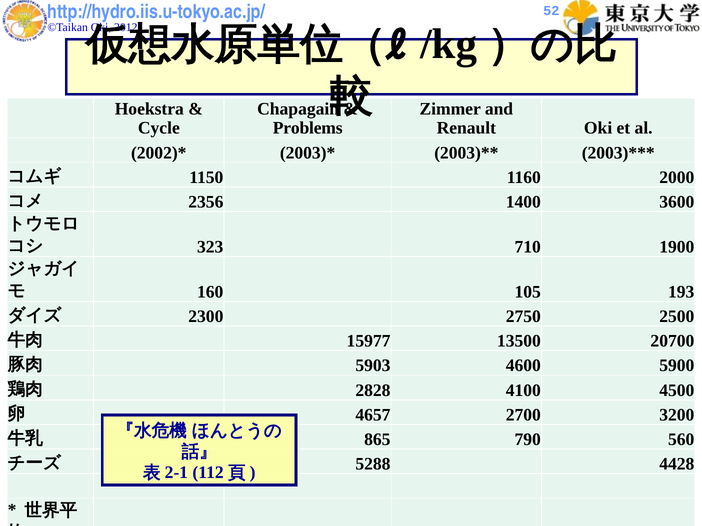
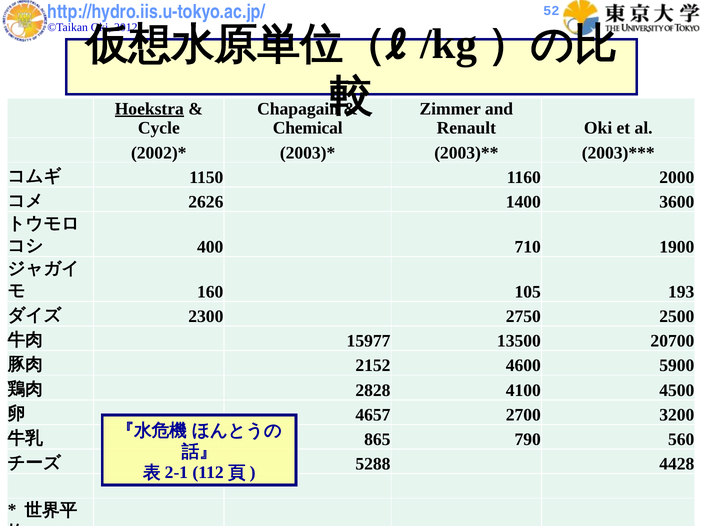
Hoekstra underline: none -> present
Problems: Problems -> Chemical
2356: 2356 -> 2626
323: 323 -> 400
5903: 5903 -> 2152
